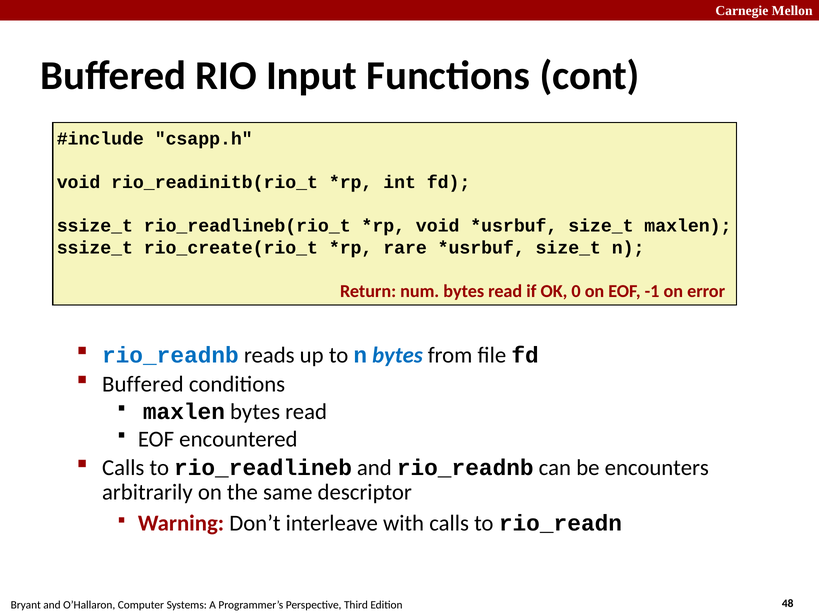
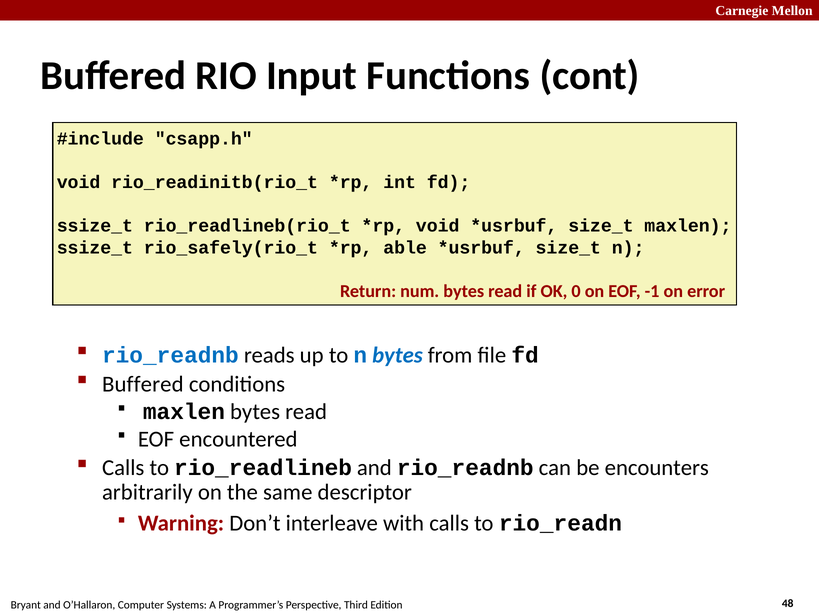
rio_create(rio_t: rio_create(rio_t -> rio_safely(rio_t
rare: rare -> able
